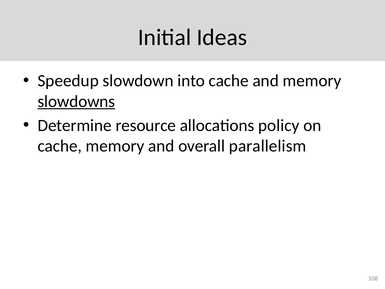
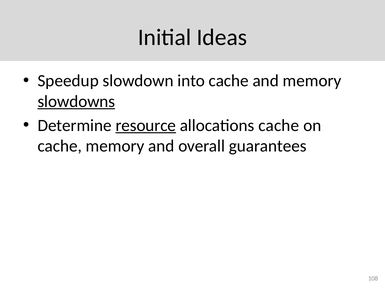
resource underline: none -> present
allocations policy: policy -> cache
parallelism: parallelism -> guarantees
